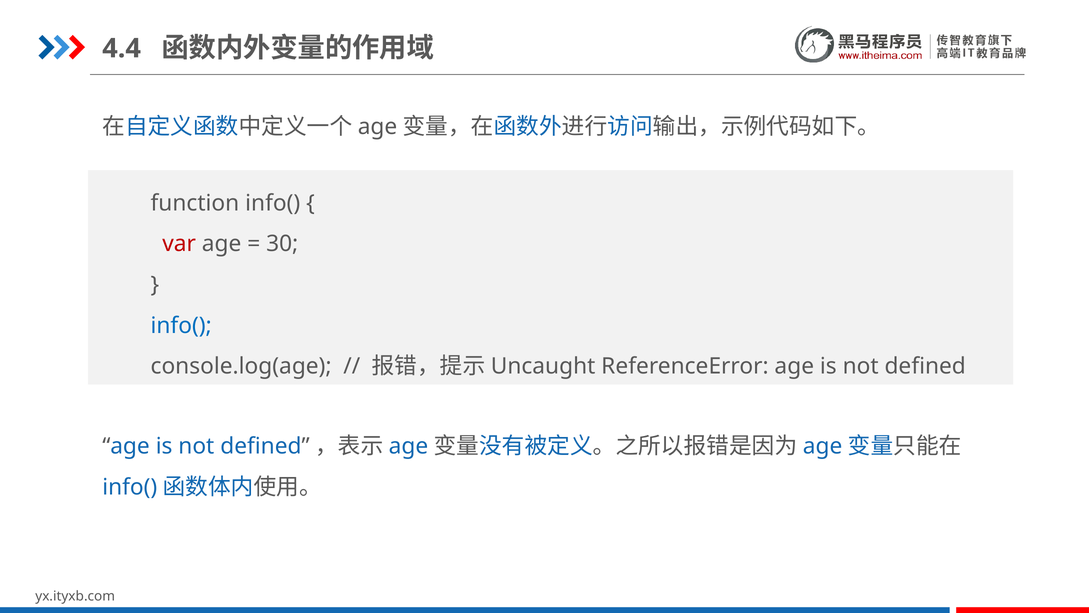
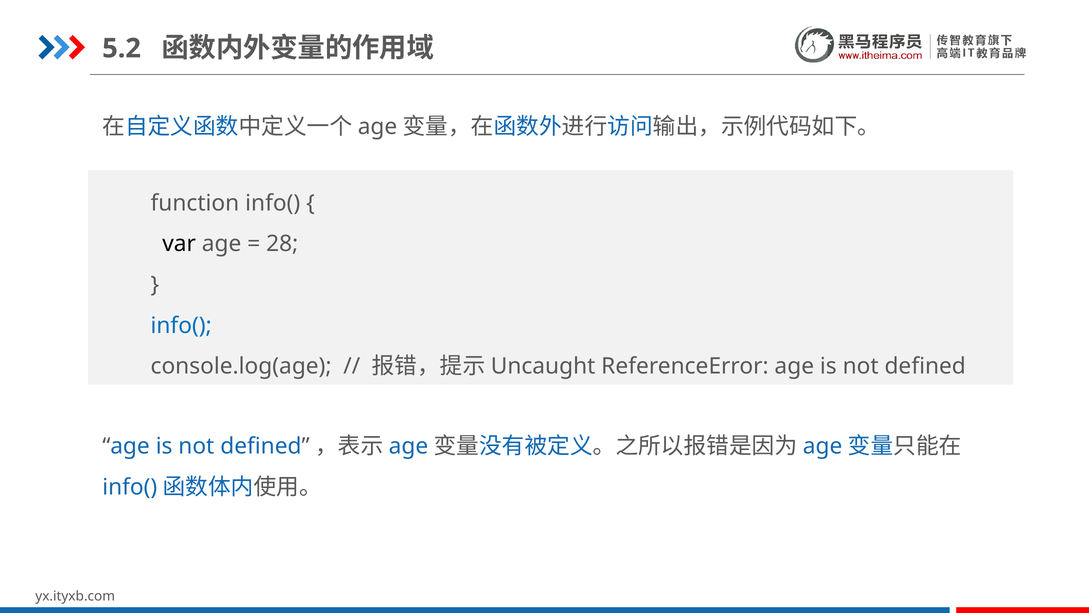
4.4: 4.4 -> 5.2
var colour: red -> black
30: 30 -> 28
